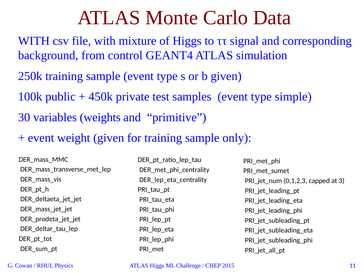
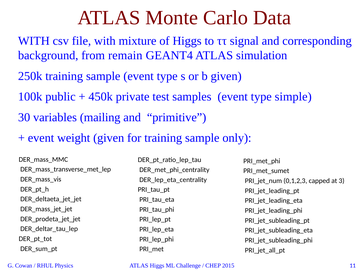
control: control -> remain
weights: weights -> mailing
